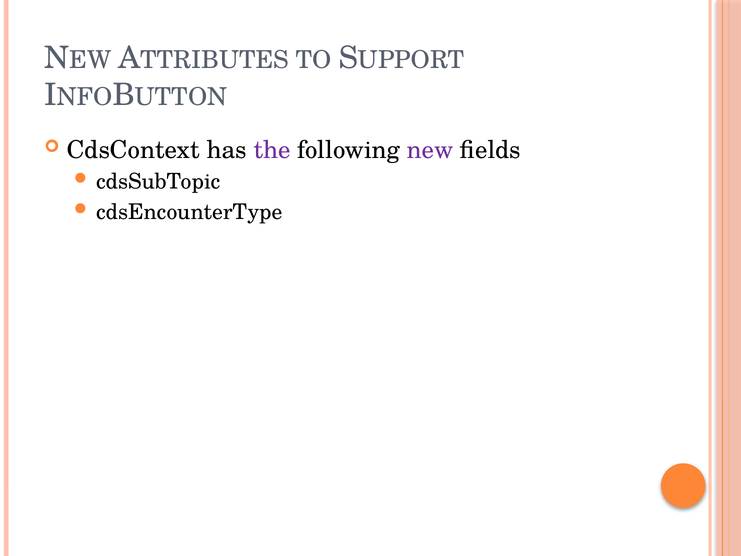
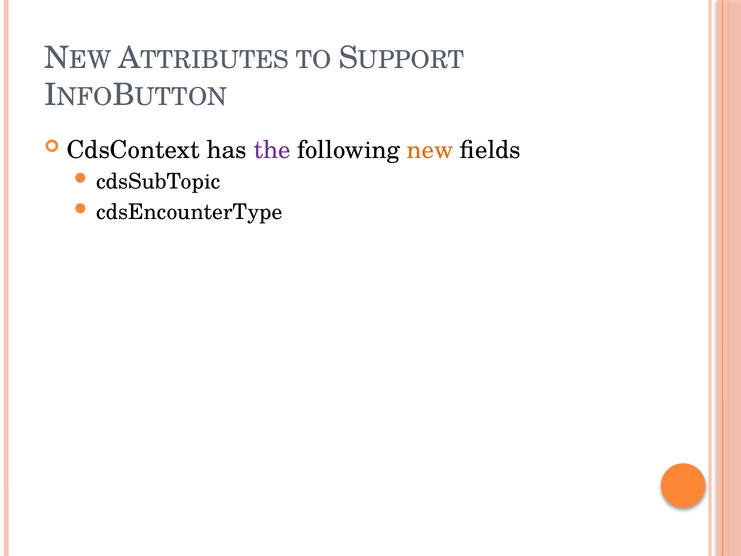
new colour: purple -> orange
